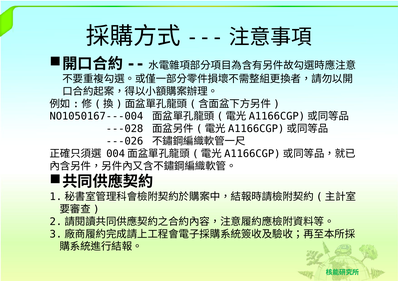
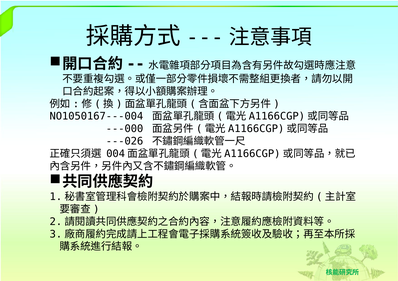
---028: ---028 -> ---000
